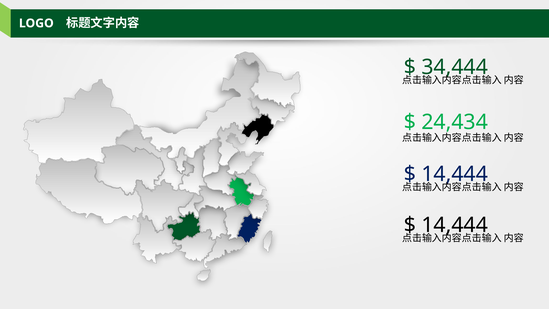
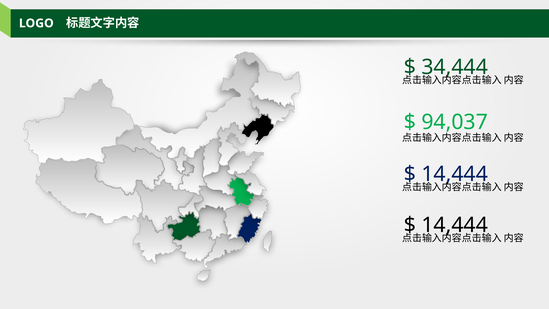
24,434: 24,434 -> 94,037
